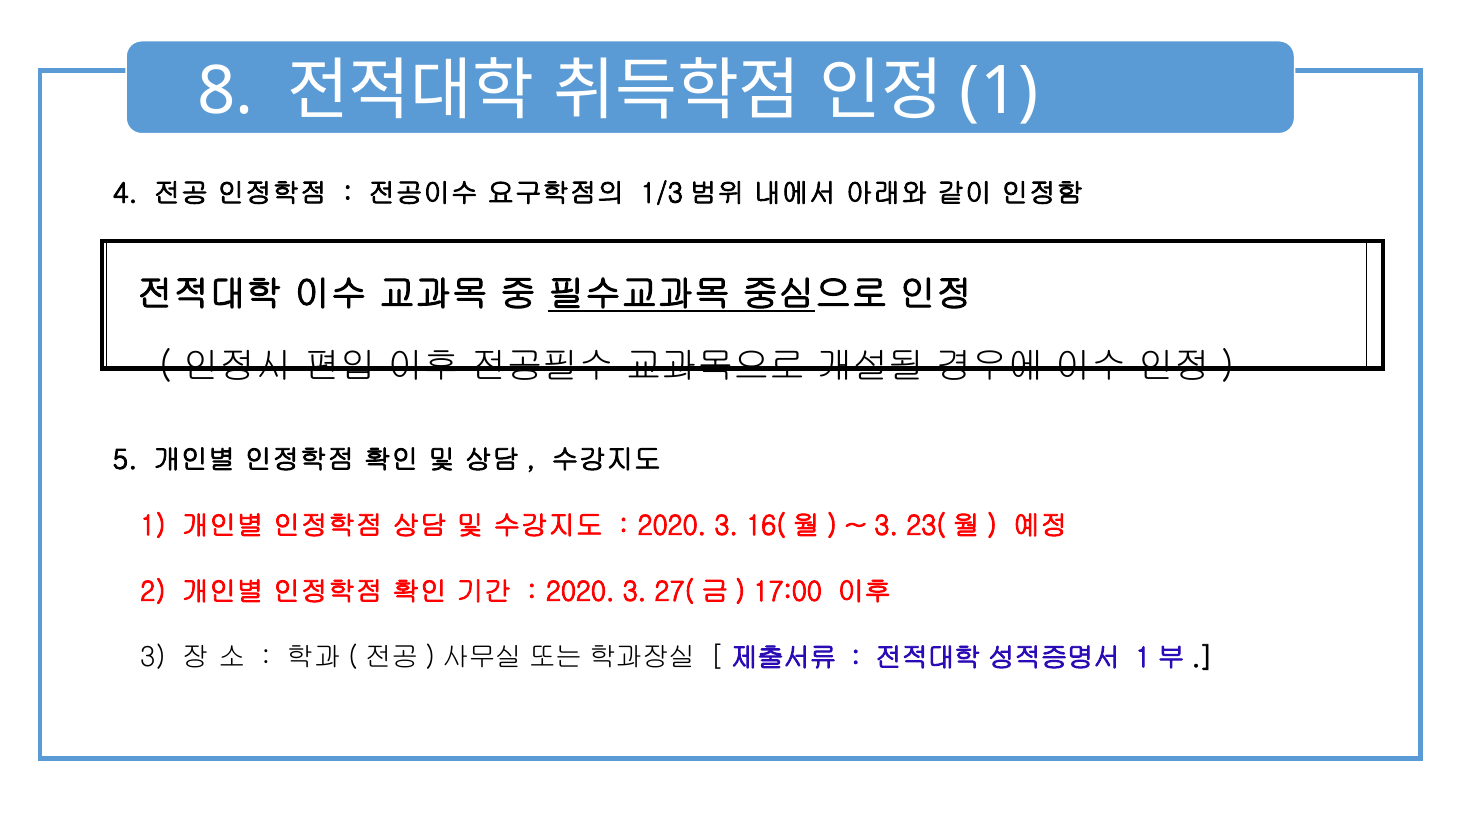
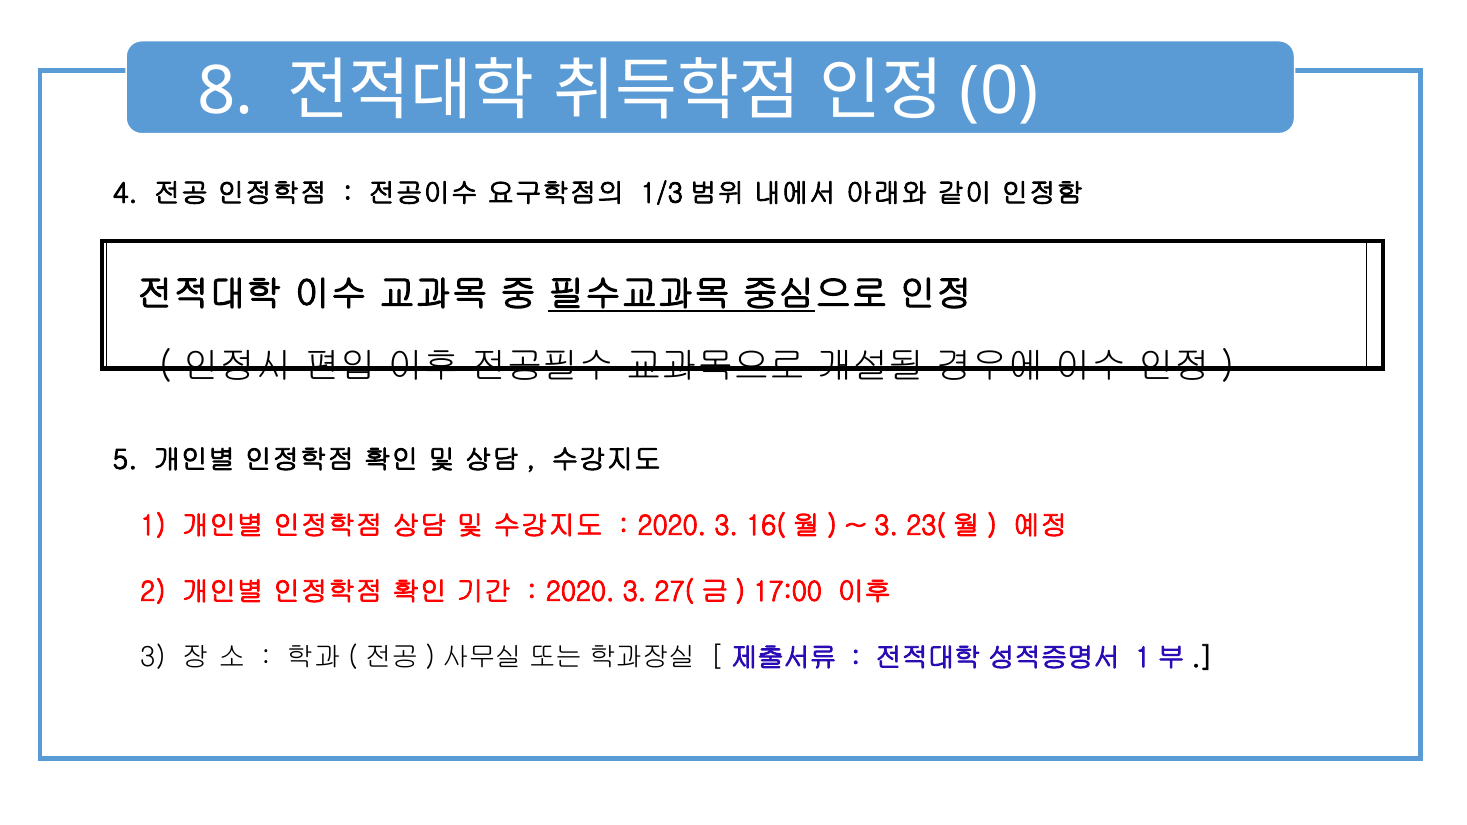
1 at (999, 91): 1 -> 0
